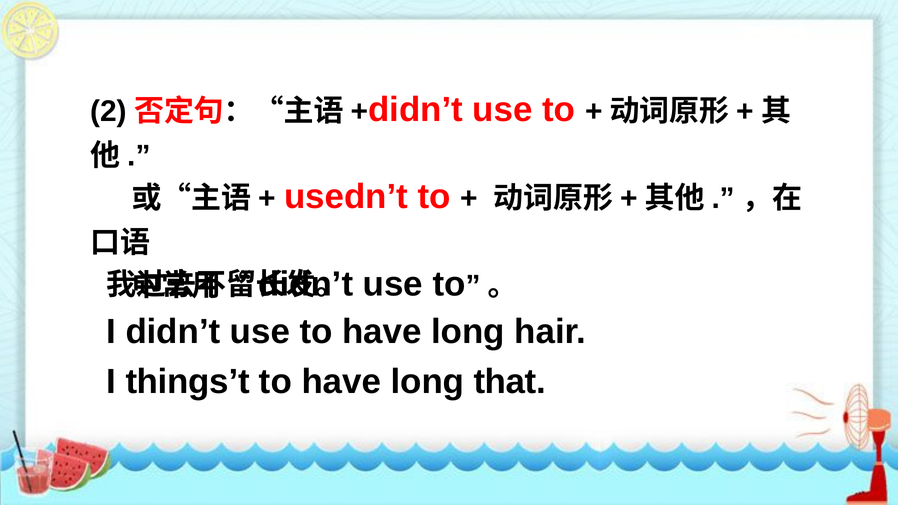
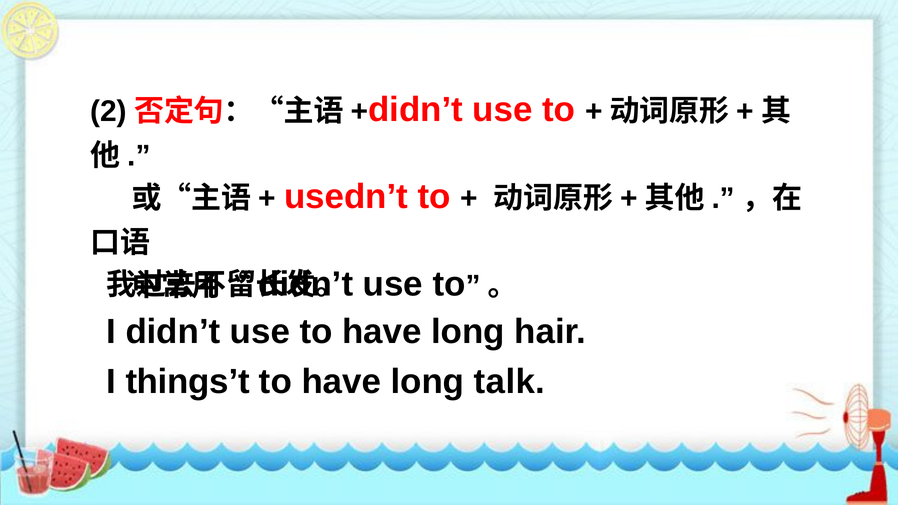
that: that -> talk
